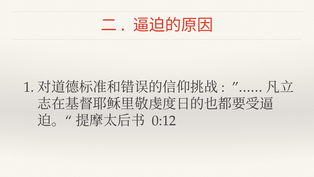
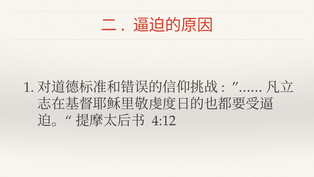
0:12: 0:12 -> 4:12
